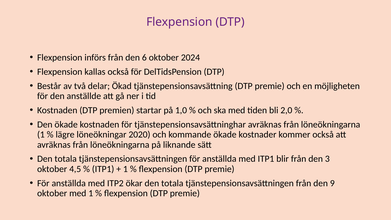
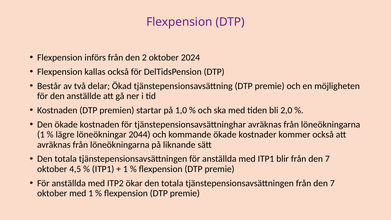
6: 6 -> 2
2020: 2020 -> 2044
blir från den 3: 3 -> 7
tjänstepensionsavsättningen från den 9: 9 -> 7
